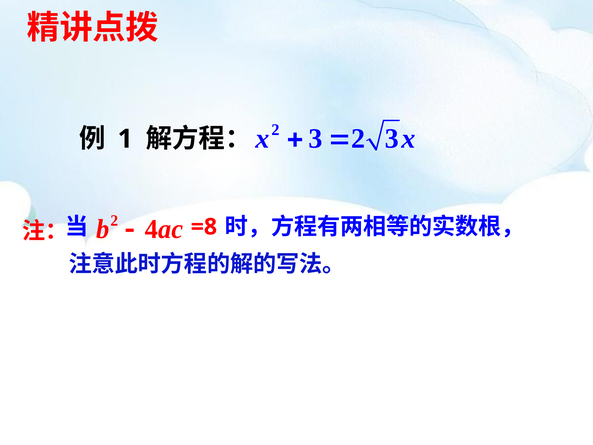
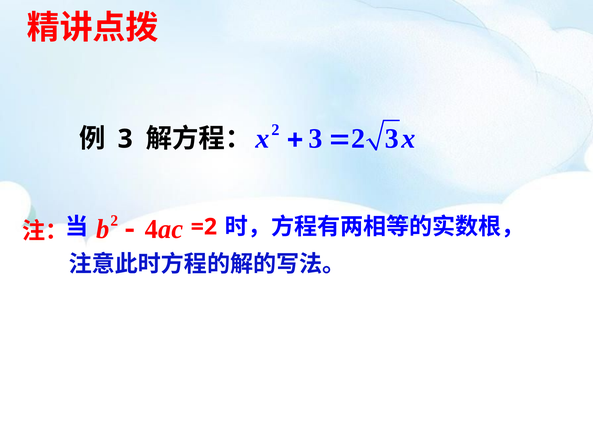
1 at (125, 139): 1 -> 3
=8: =8 -> =2
